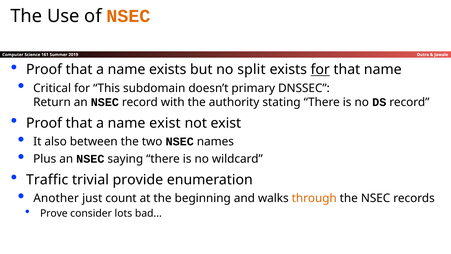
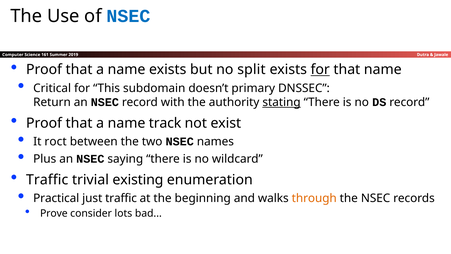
NSEC at (128, 16) colour: orange -> blue
stating underline: none -> present
name exist: exist -> track
also: also -> roct
provide: provide -> existing
Another: Another -> Practical
just count: count -> traffic
